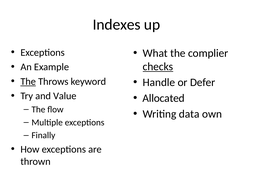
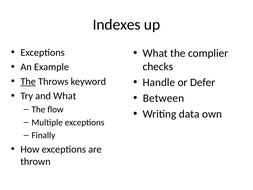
checks underline: present -> none
and Value: Value -> What
Allocated: Allocated -> Between
